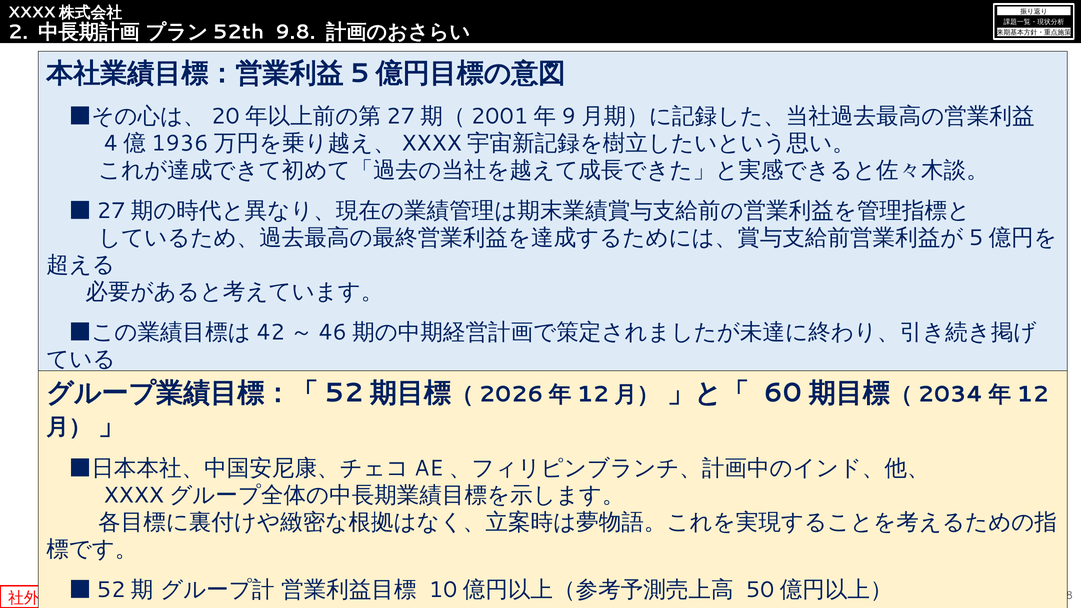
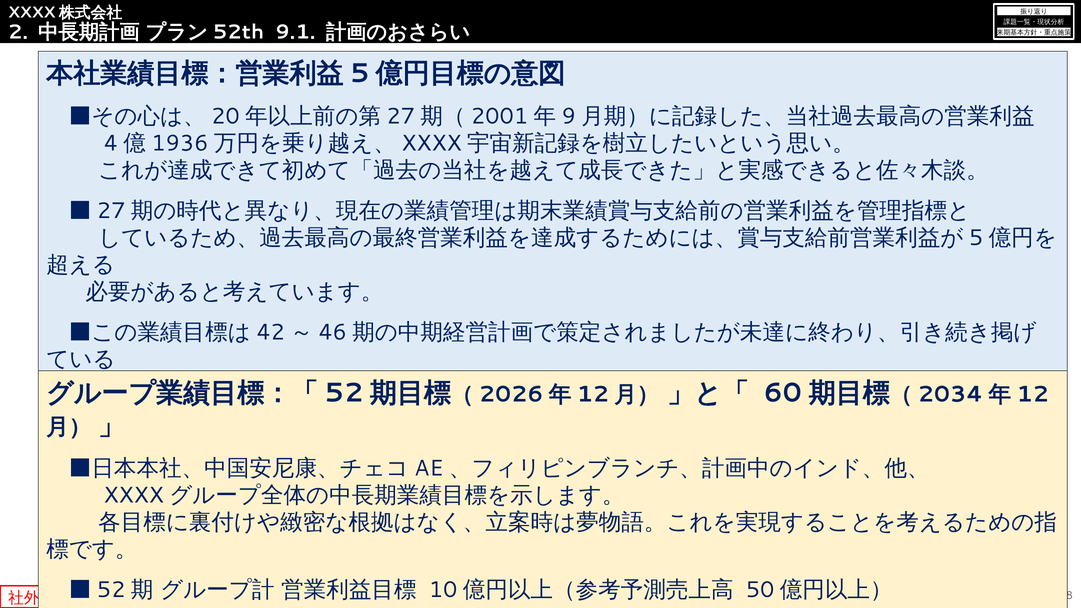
9.8: 9.8 -> 9.1
